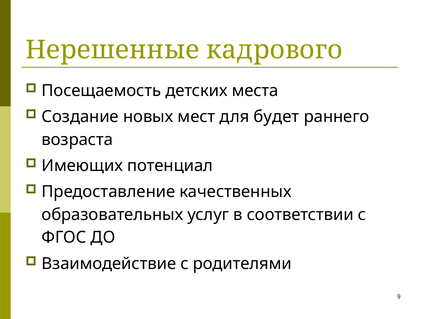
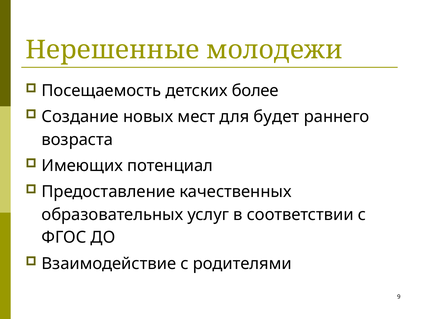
кадрового: кадрового -> молодежи
места: места -> более
